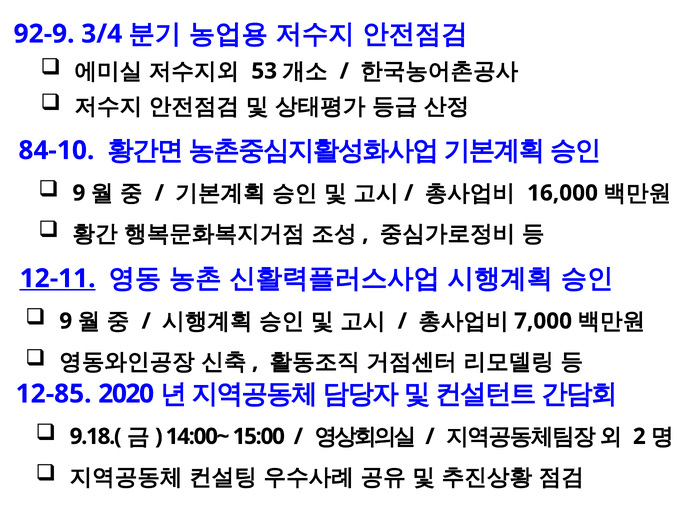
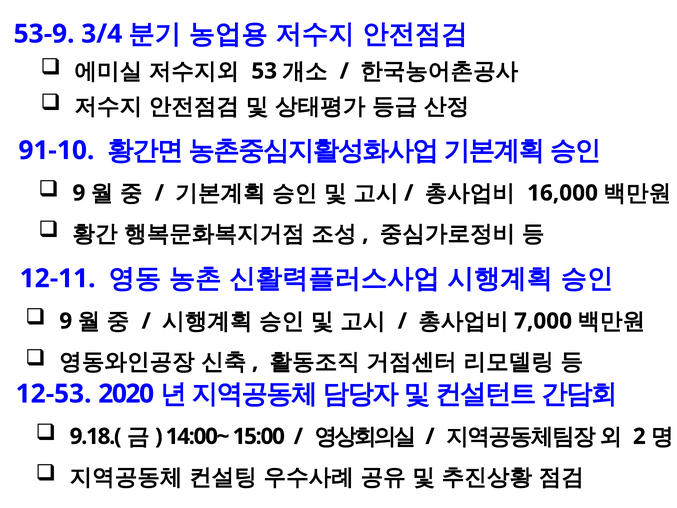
92-9: 92-9 -> 53-9
84-10: 84-10 -> 91-10
12-11 underline: present -> none
12-85: 12-85 -> 12-53
